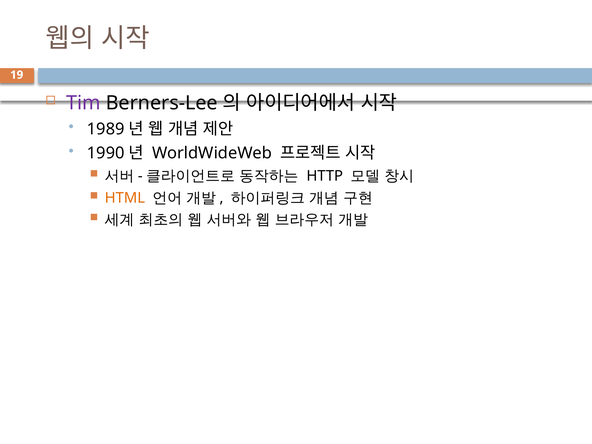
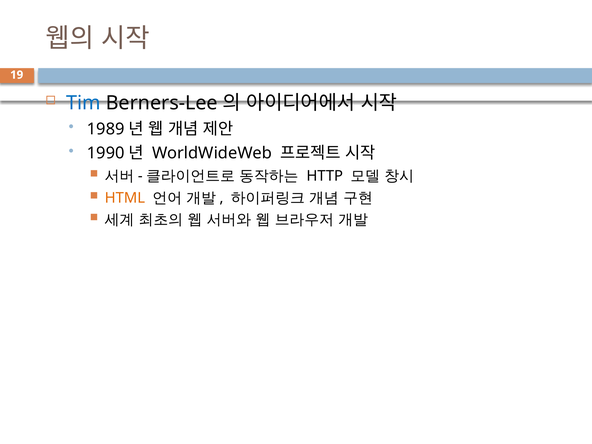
Tim colour: purple -> blue
